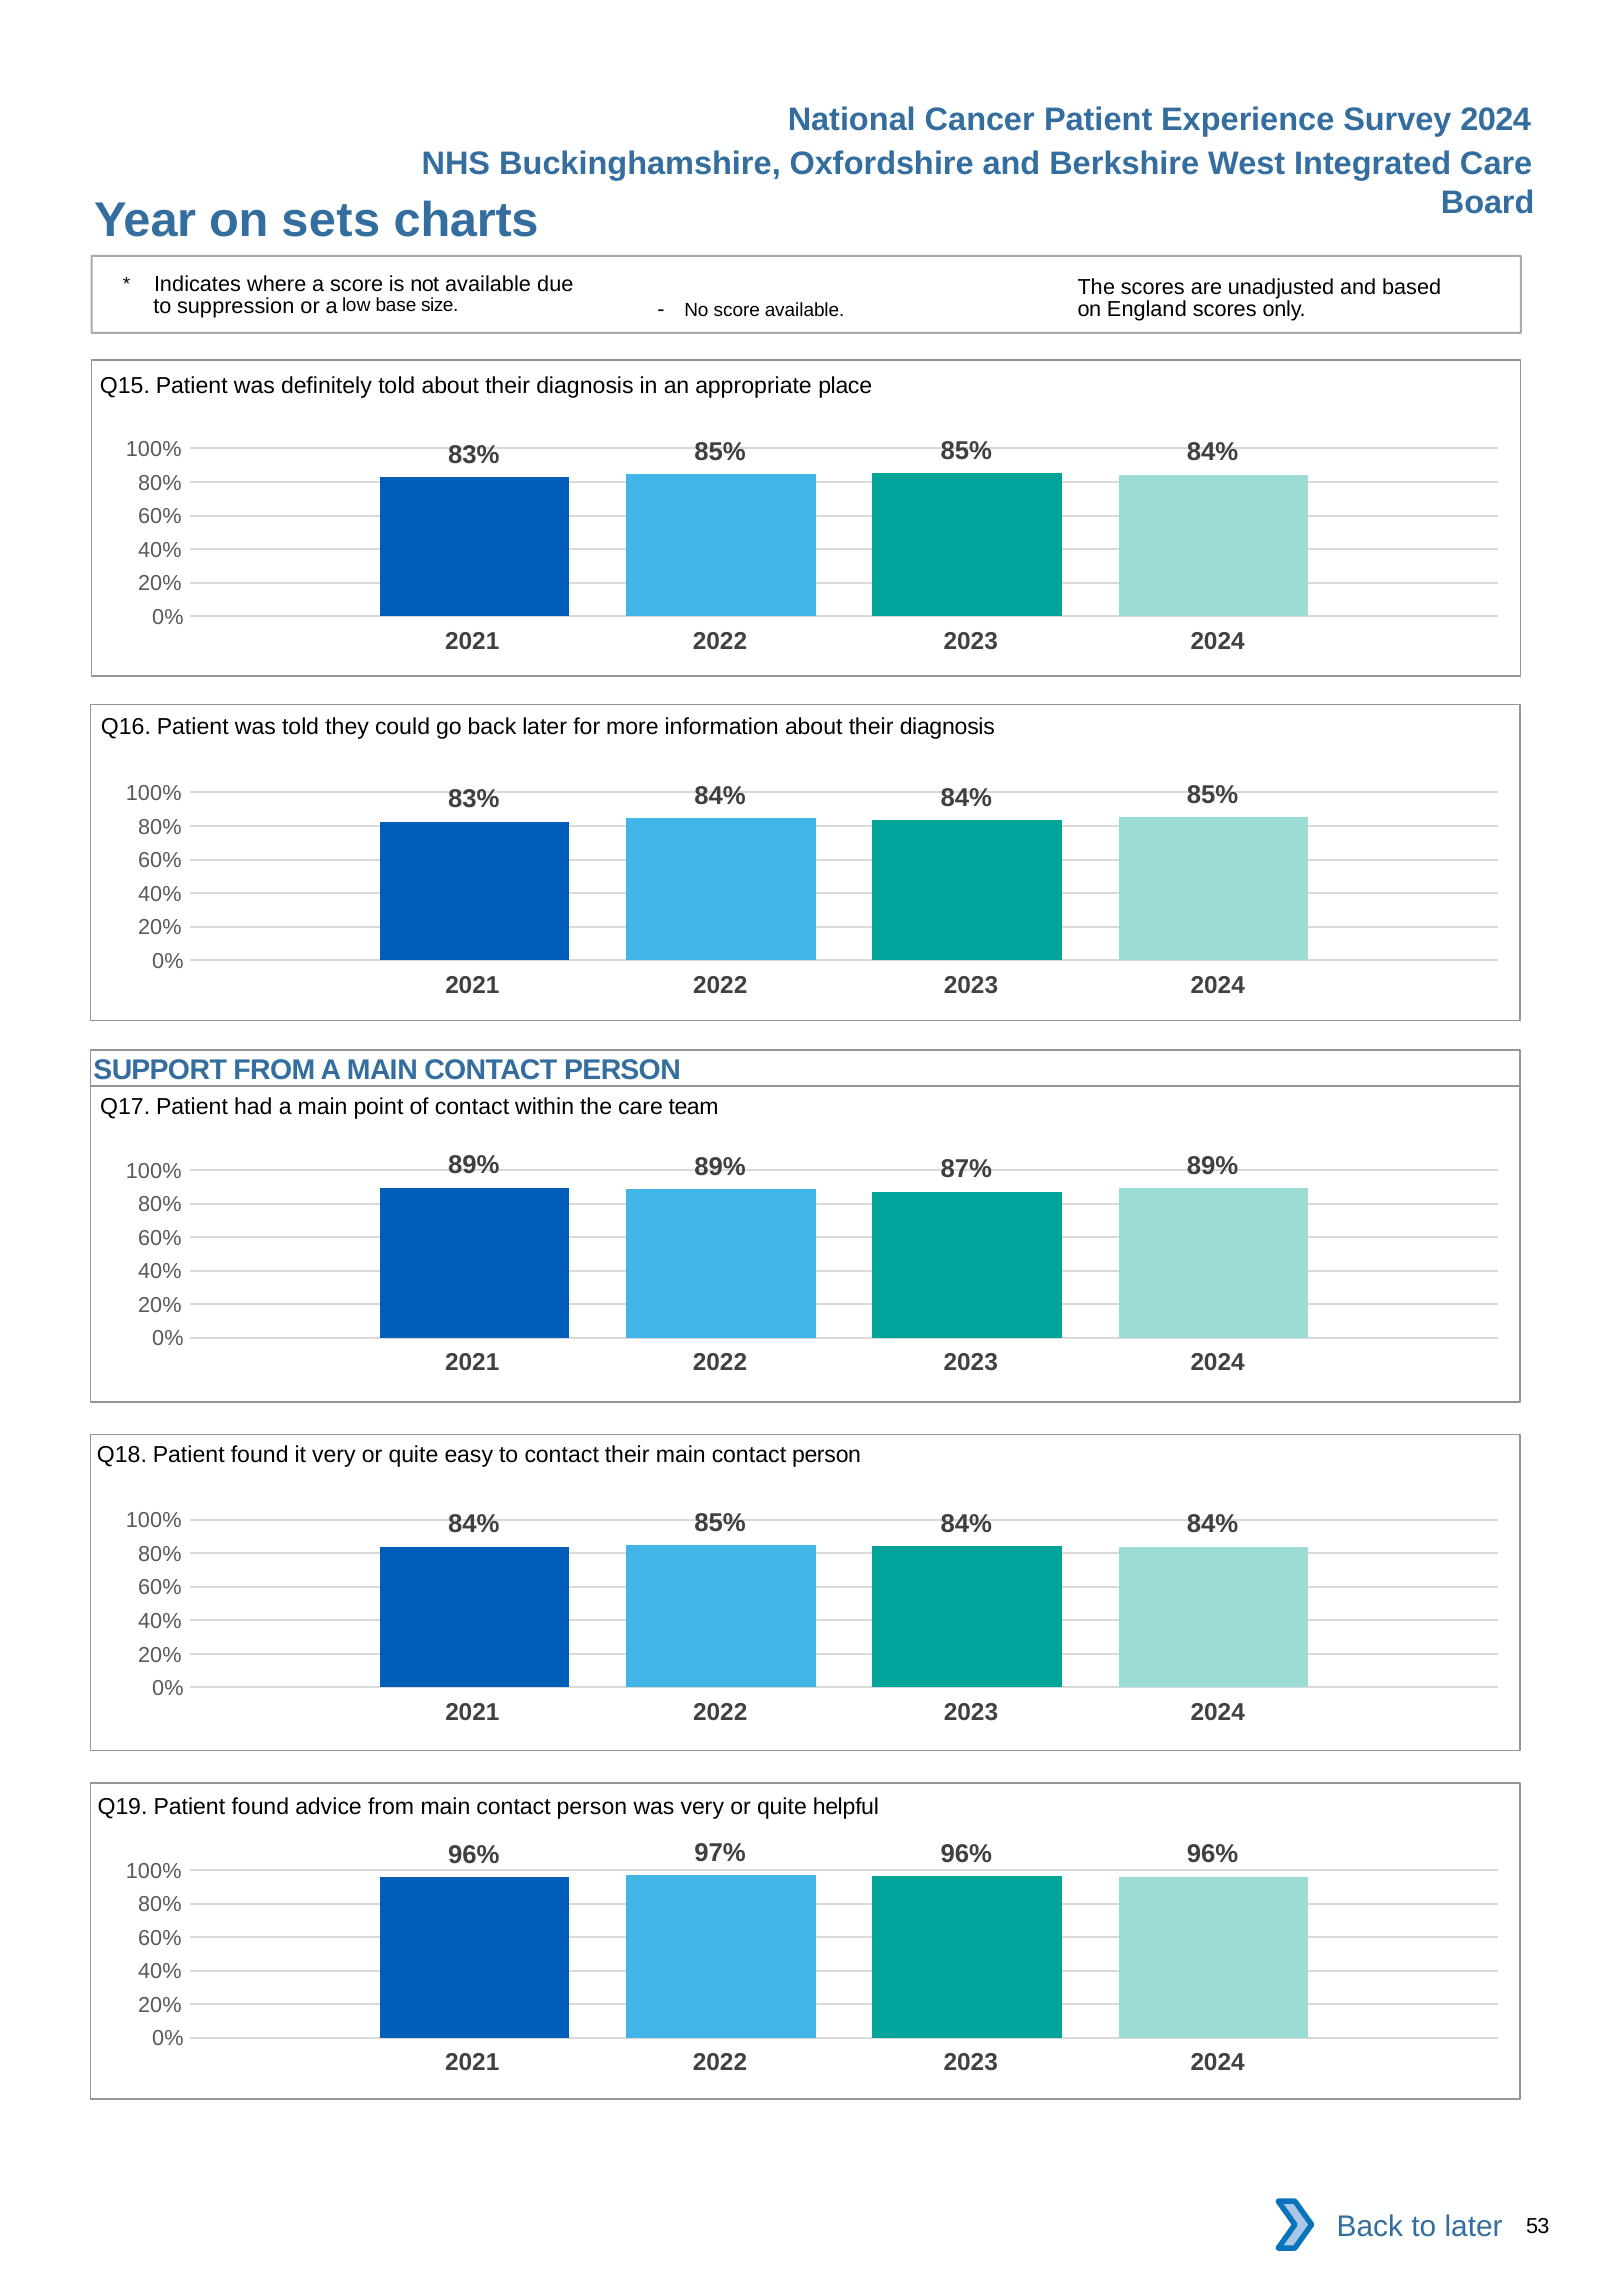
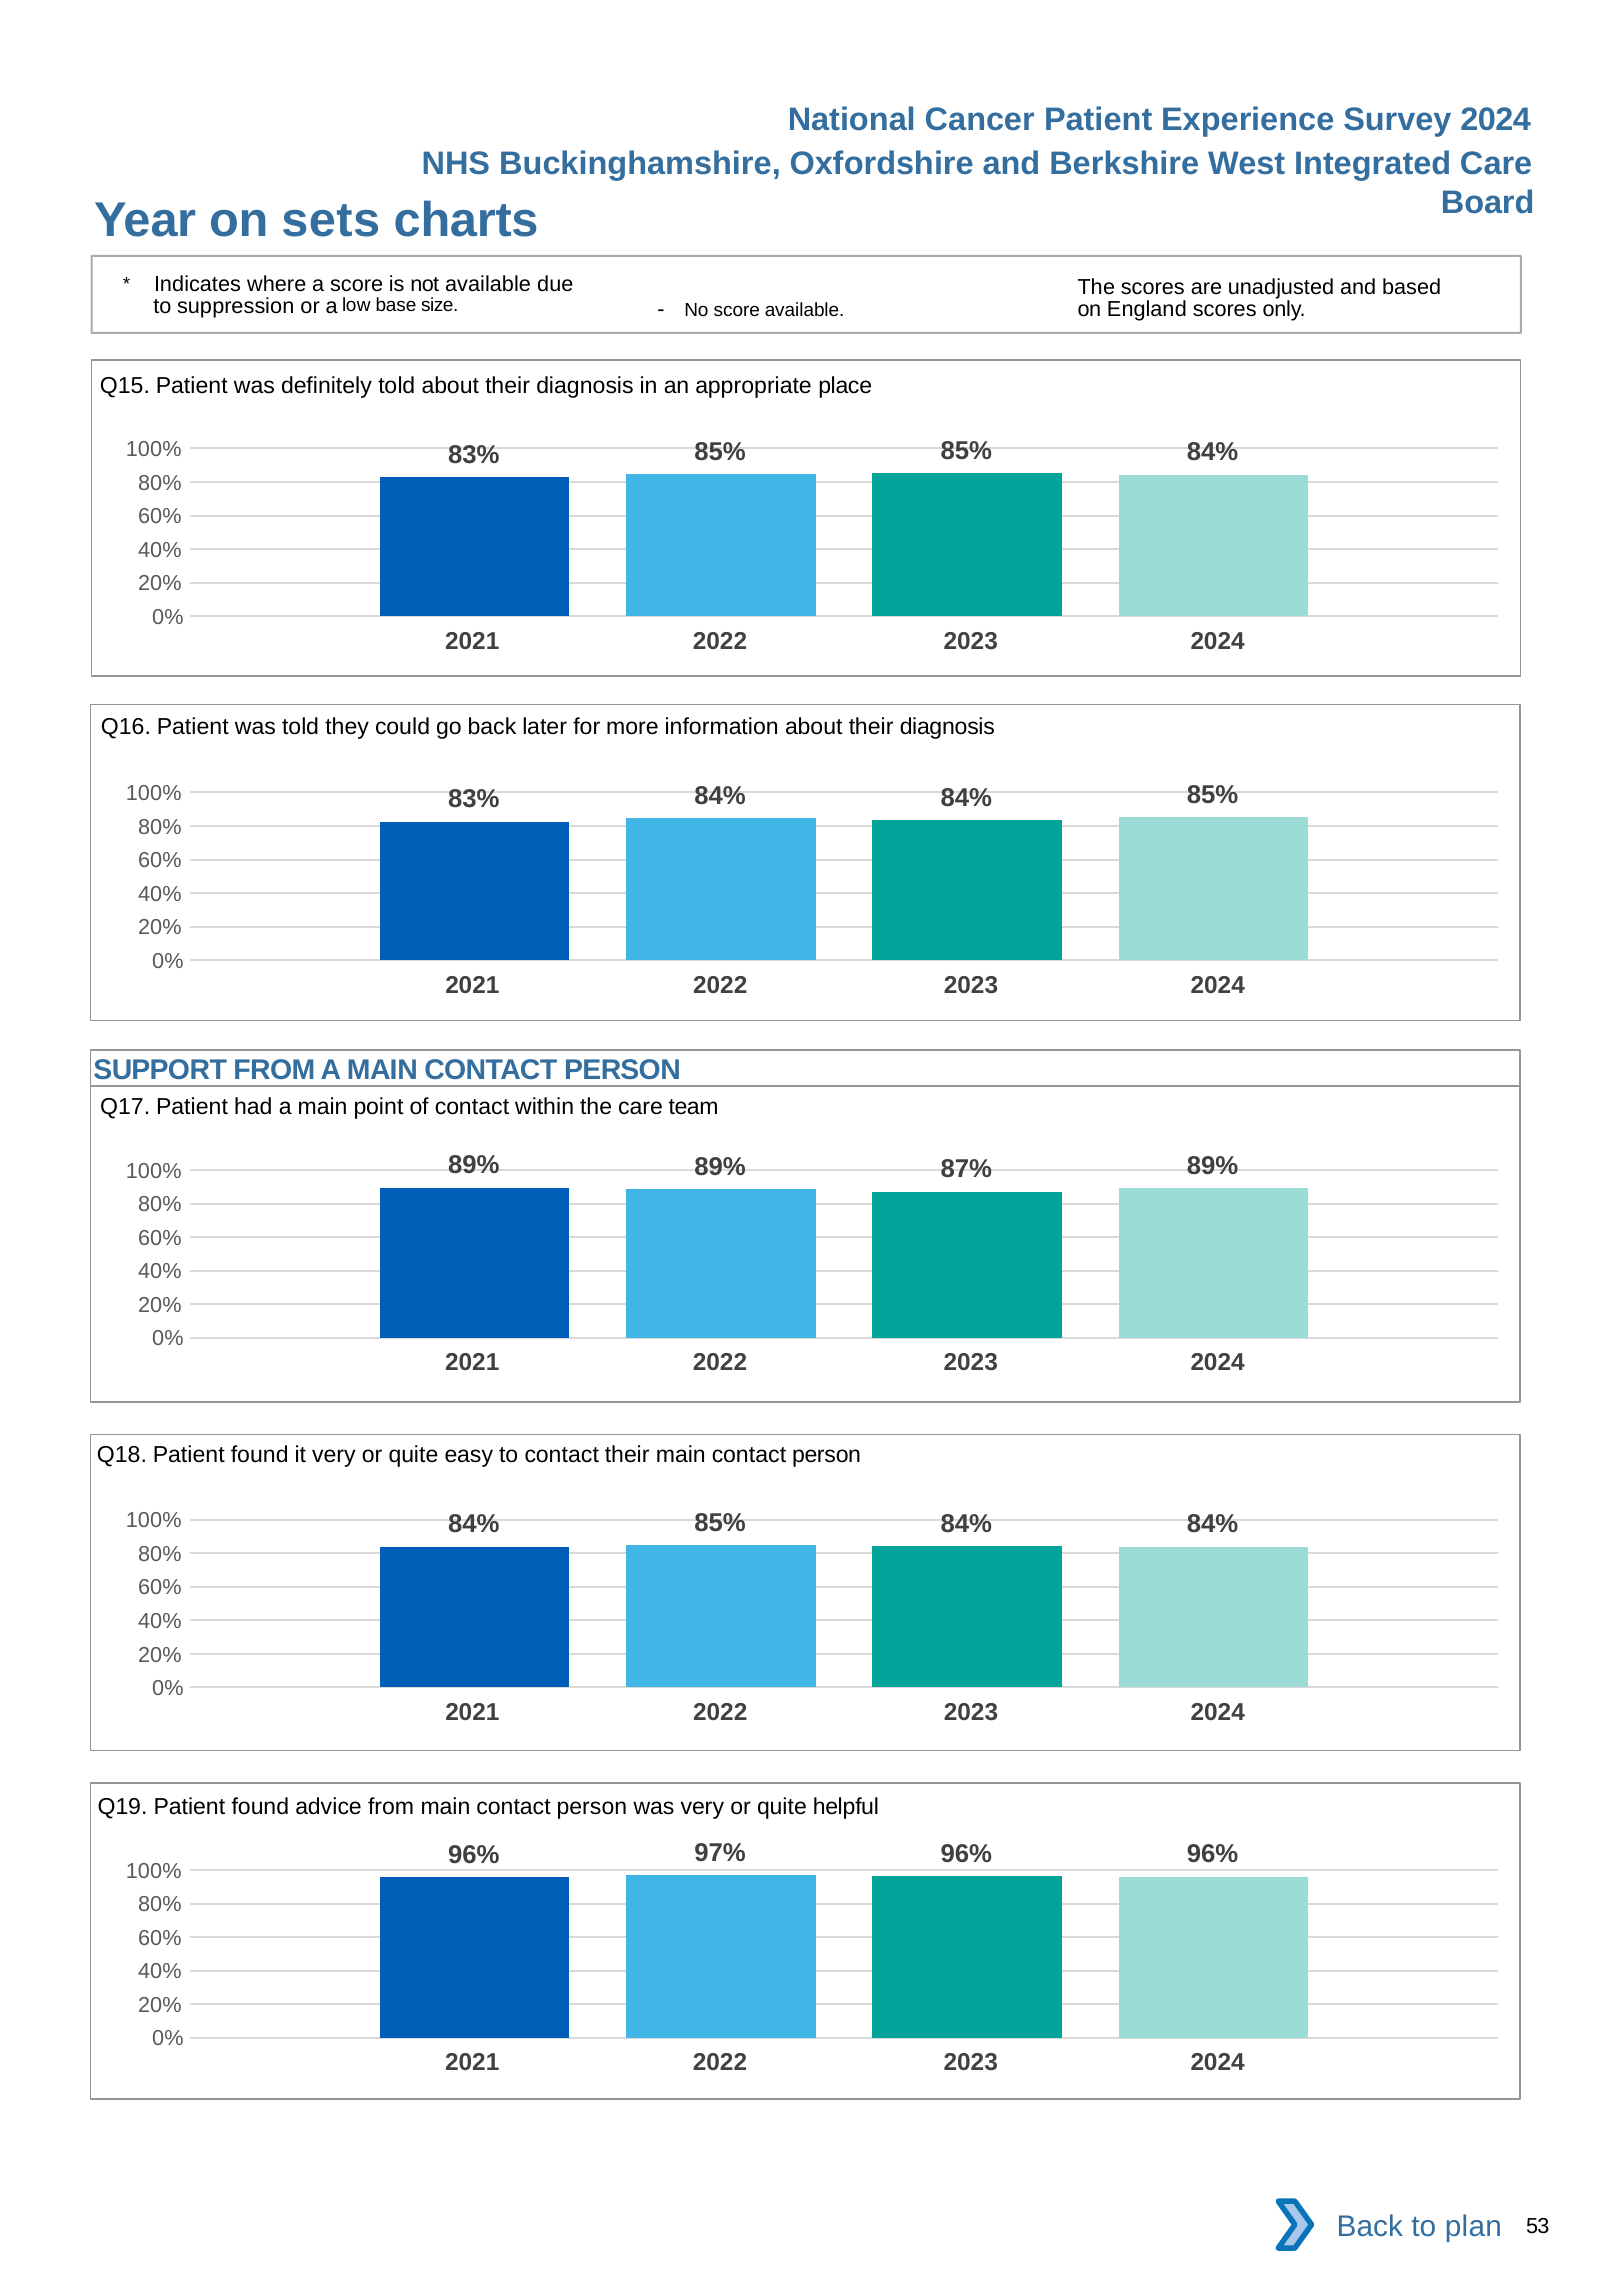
to later: later -> plan
